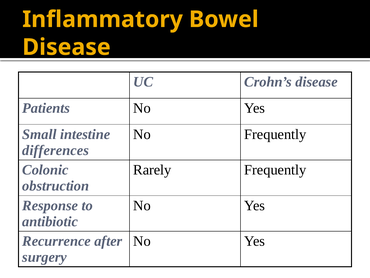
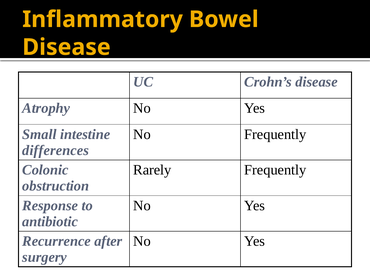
Patients: Patients -> Atrophy
